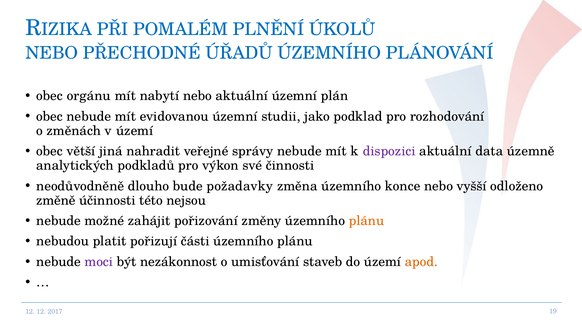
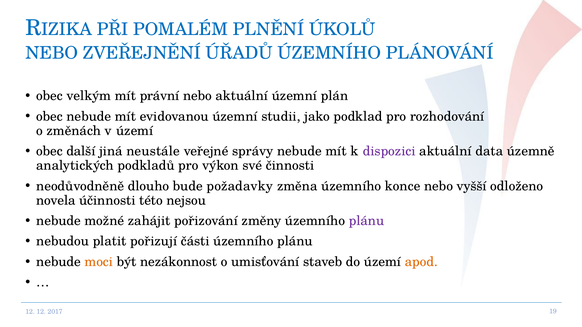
PŘECHODNÉ: PŘECHODNÉ -> ZVEŘEJNĚNÍ
orgánu: orgánu -> velkým
nabytí: nabytí -> právní
větší: větší -> další
nahradit: nahradit -> neustále
změně: změně -> novela
plánu at (367, 221) colour: orange -> purple
moci colour: purple -> orange
